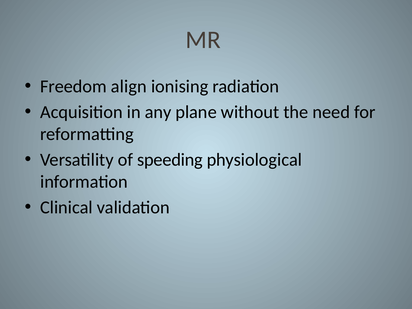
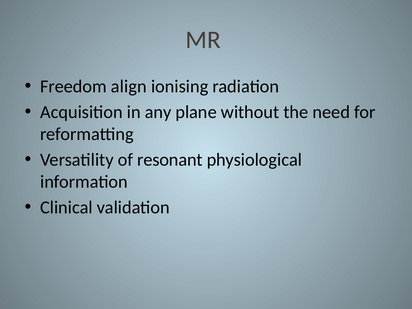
speeding: speeding -> resonant
